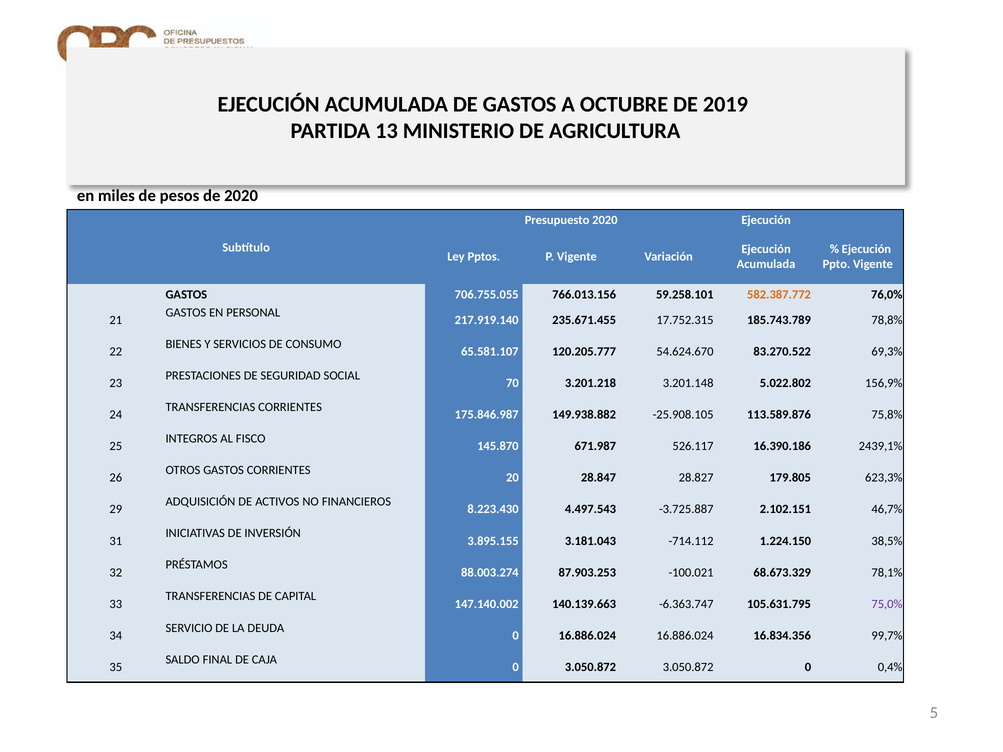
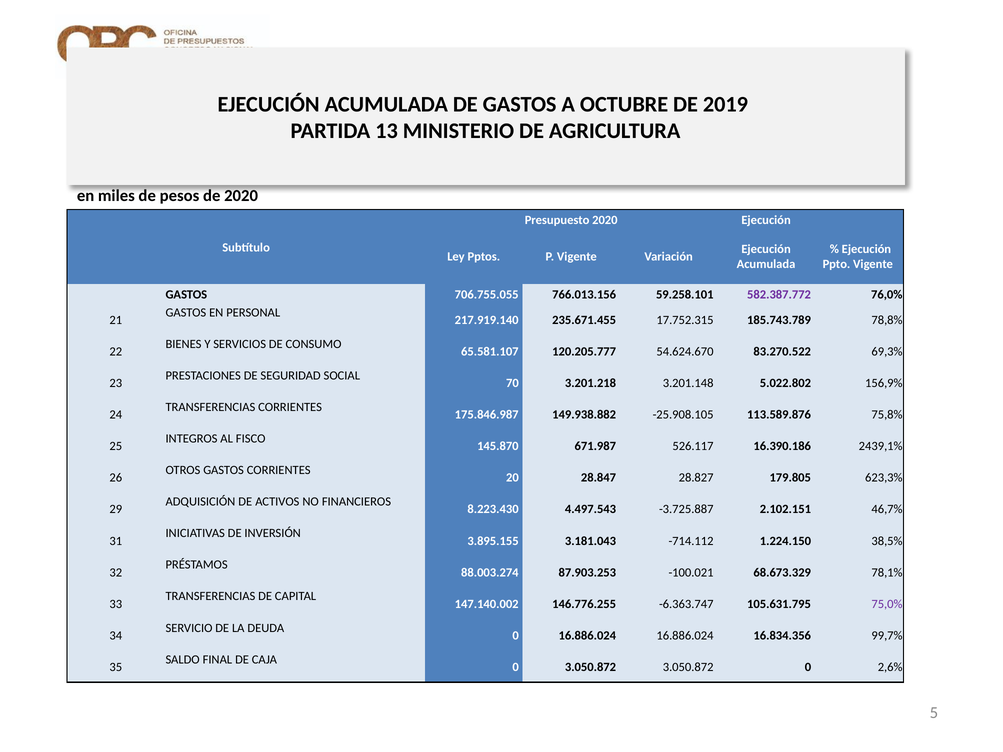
582.387.772 colour: orange -> purple
140.139.663: 140.139.663 -> 146.776.255
0,4%: 0,4% -> 2,6%
